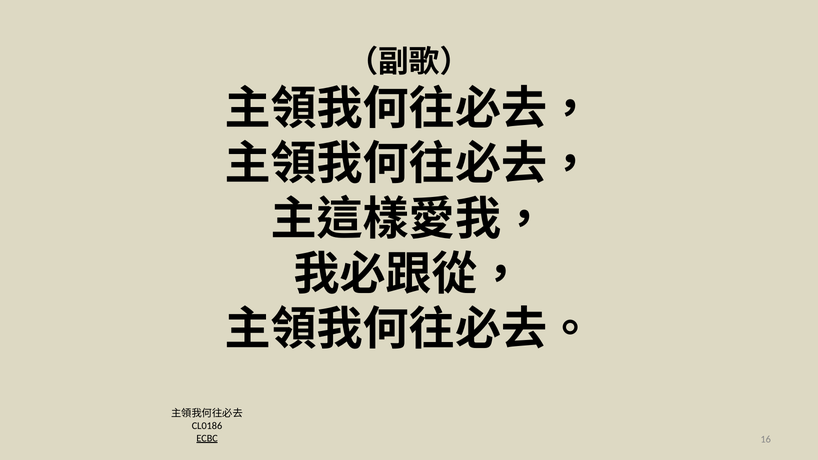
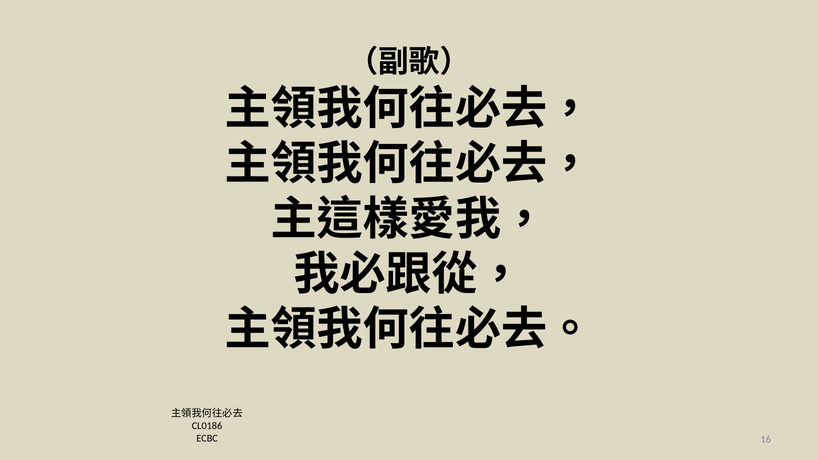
ECBC underline: present -> none
